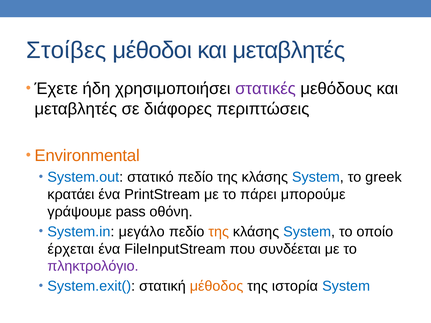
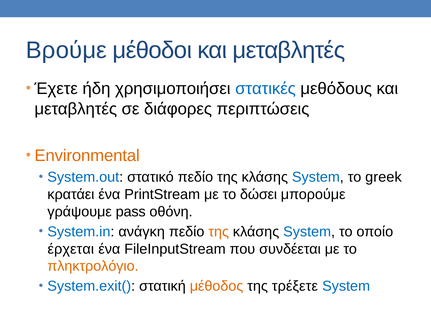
Στοίβες: Στοίβες -> Βρούμε
στατικές colour: purple -> blue
πάρει: πάρει -> δώσει
μεγάλο: μεγάλο -> ανάγκη
πληκτρολόγιο colour: purple -> orange
ιστορία: ιστορία -> τρέξετε
